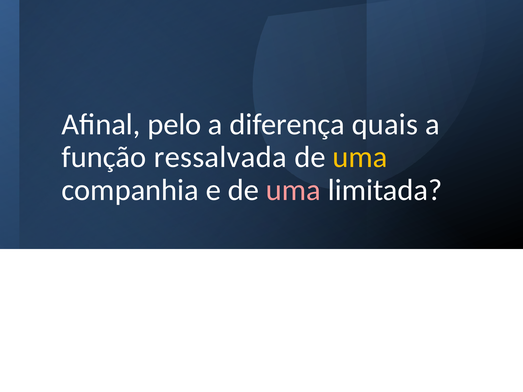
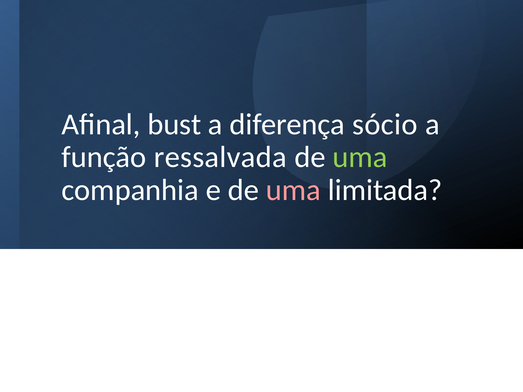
pelo: pelo -> bust
quais: quais -> sócio
uma at (360, 157) colour: yellow -> light green
